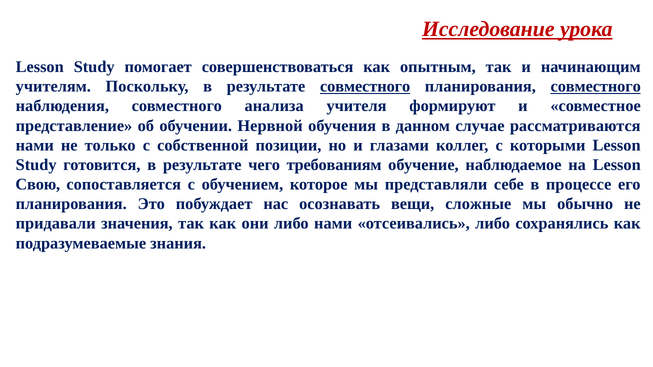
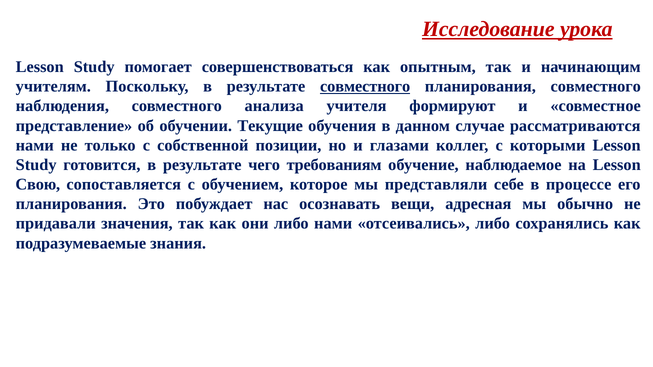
совместного at (596, 87) underline: present -> none
Нервной: Нервной -> Текущие
сложные: сложные -> адресная
